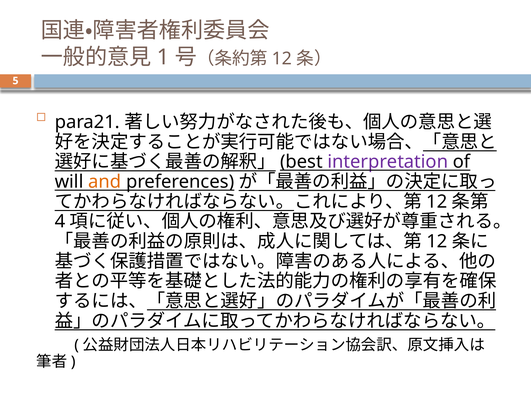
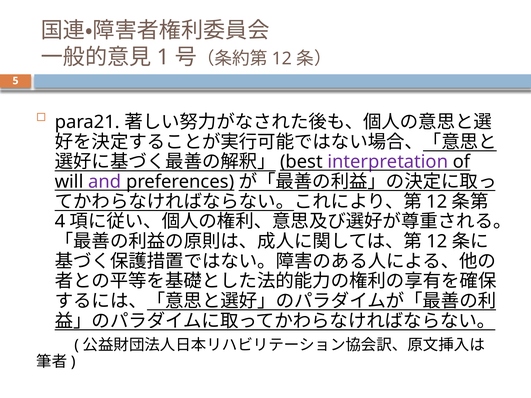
and colour: orange -> purple
